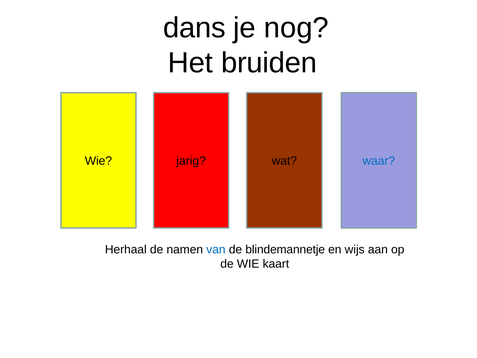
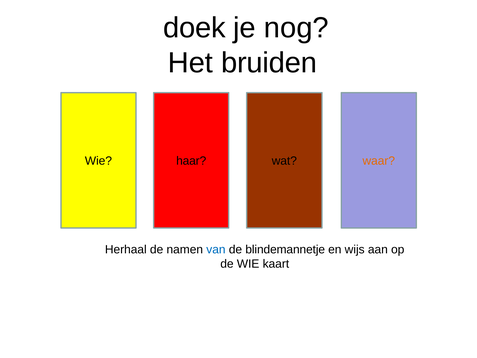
dans: dans -> doek
jarig: jarig -> haar
waar colour: blue -> orange
